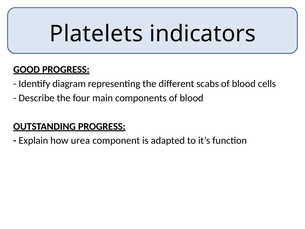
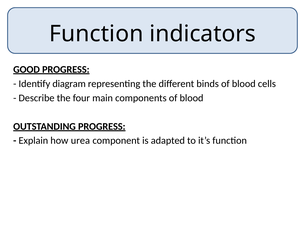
Platelets at (96, 34): Platelets -> Function
scabs: scabs -> binds
